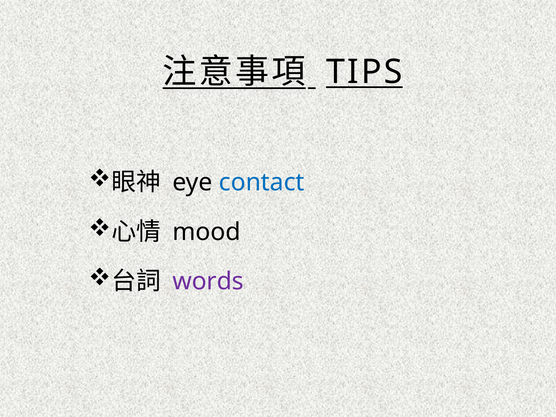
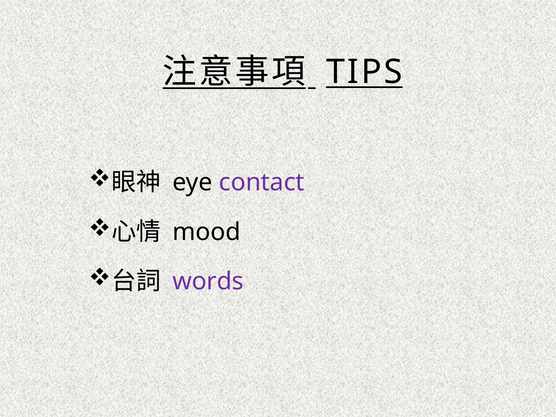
contact colour: blue -> purple
